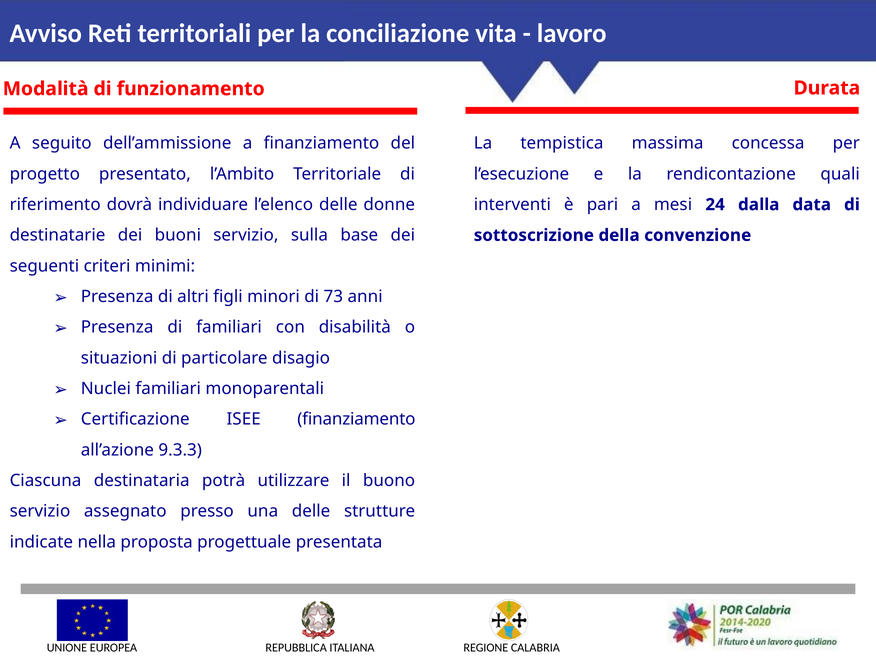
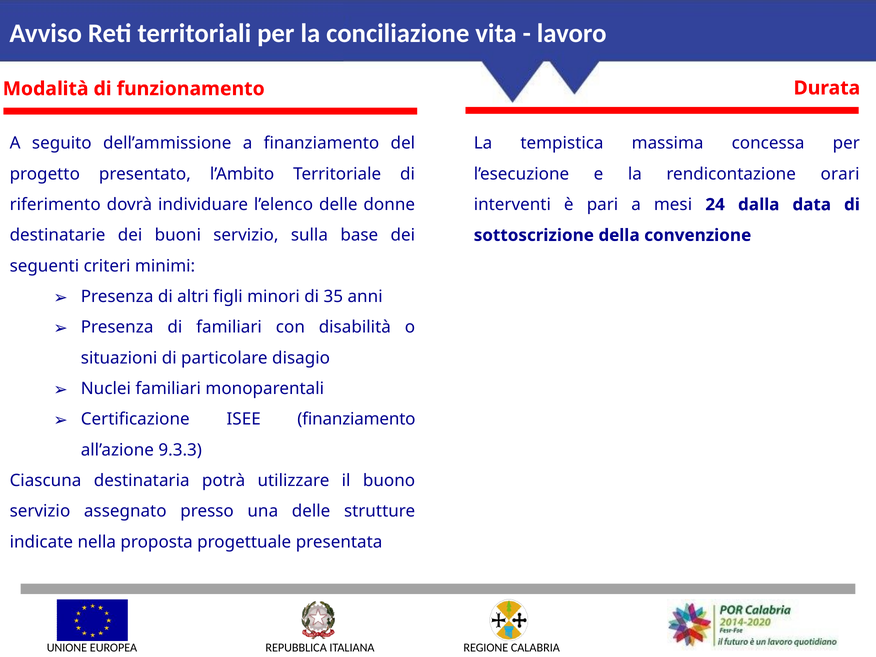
quali: quali -> orari
73: 73 -> 35
